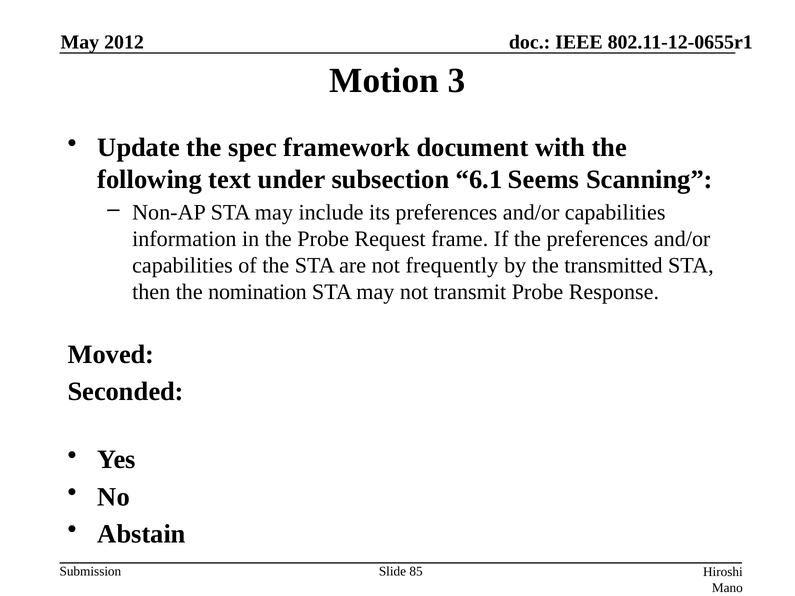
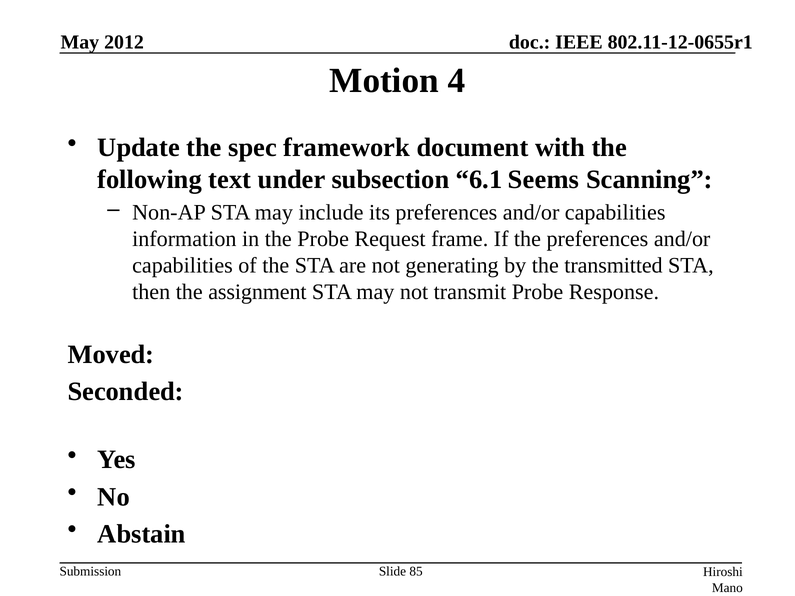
3: 3 -> 4
frequently: frequently -> generating
nomination: nomination -> assignment
